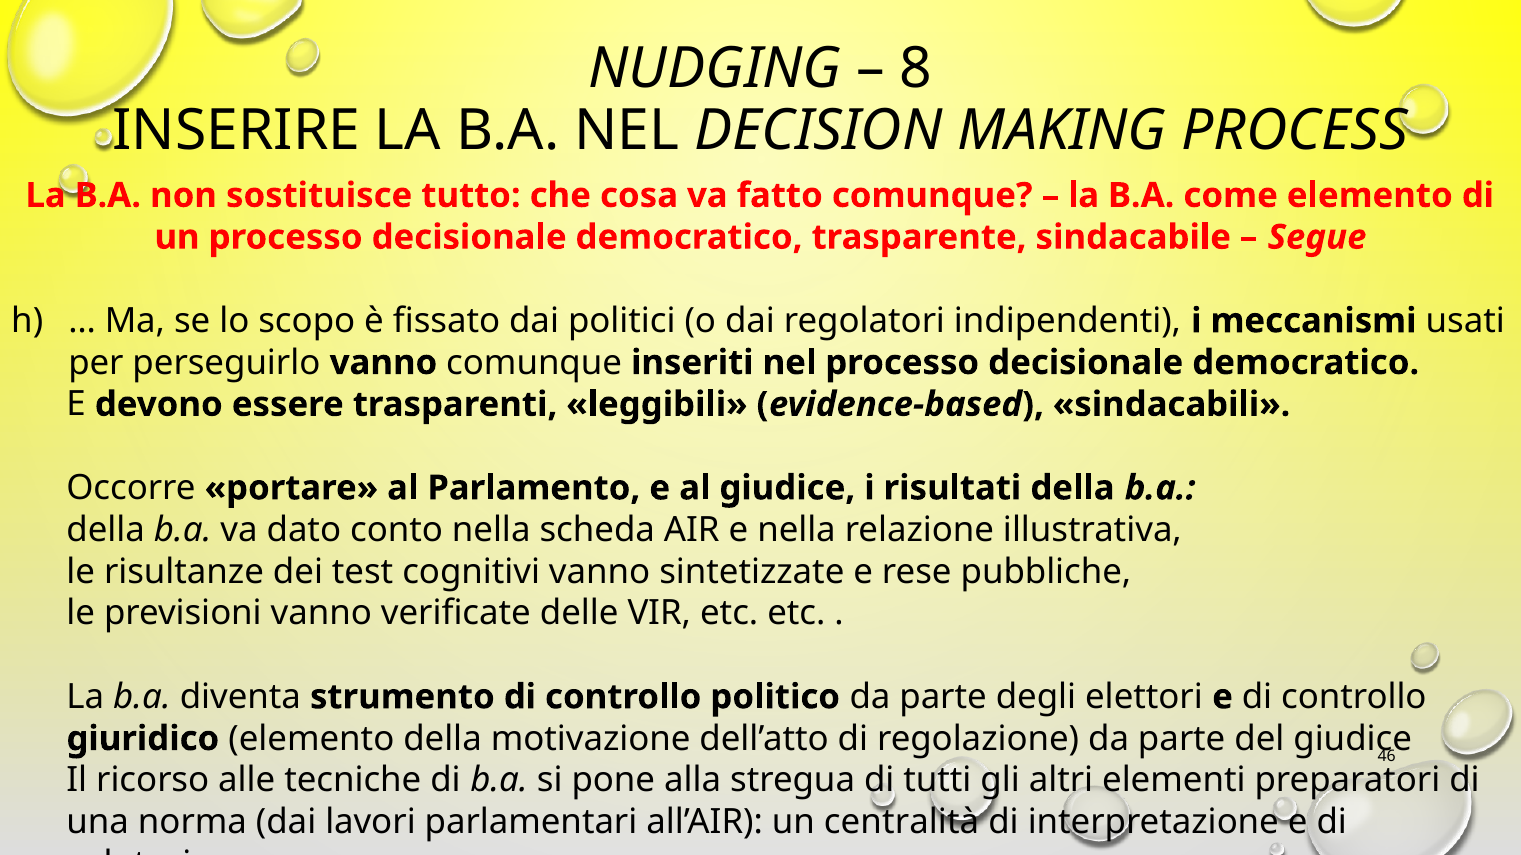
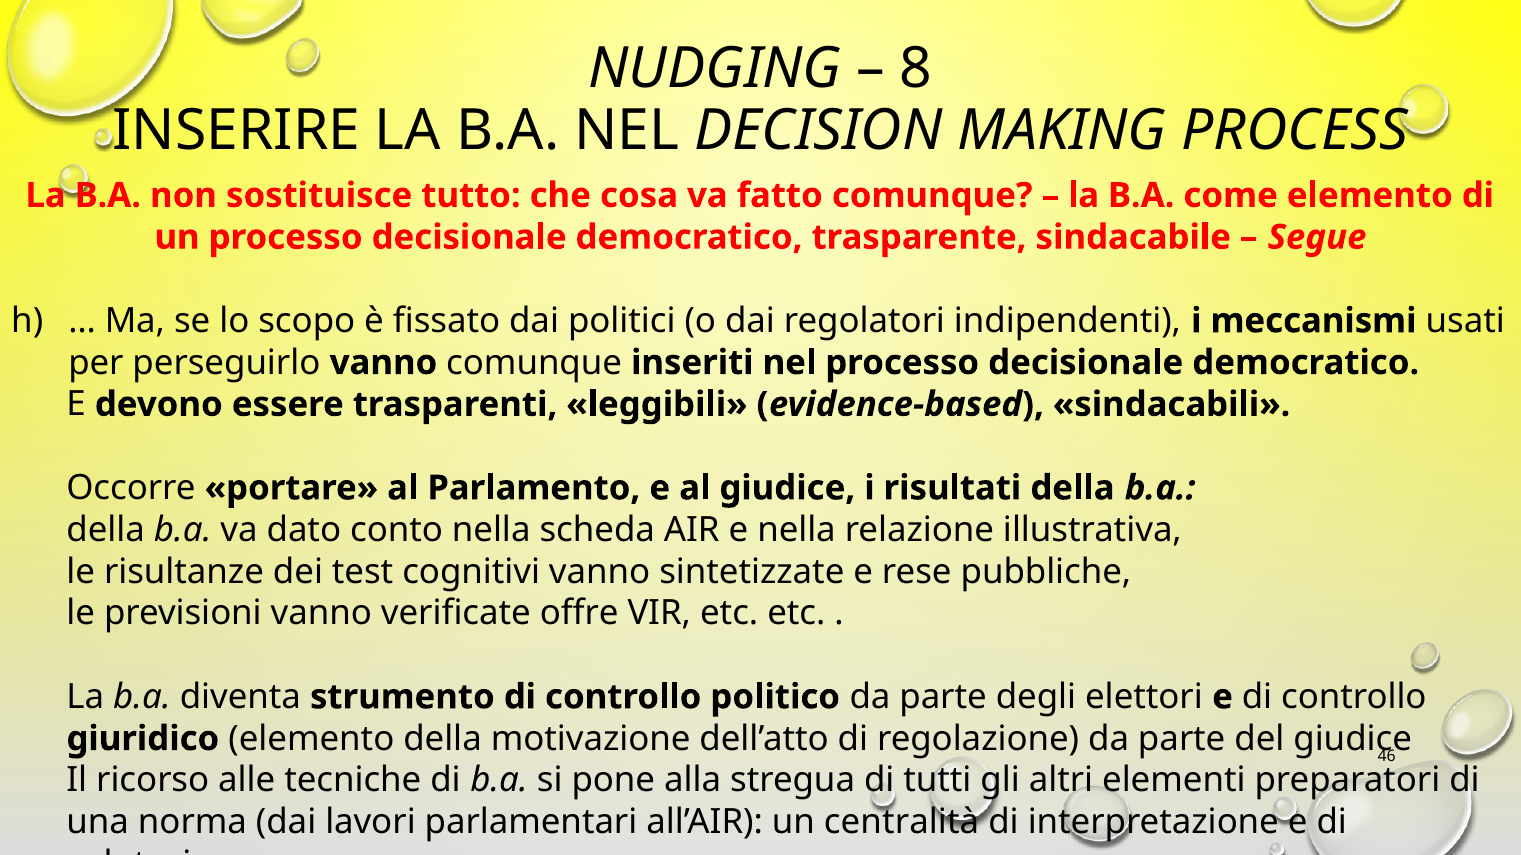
delle: delle -> offre
